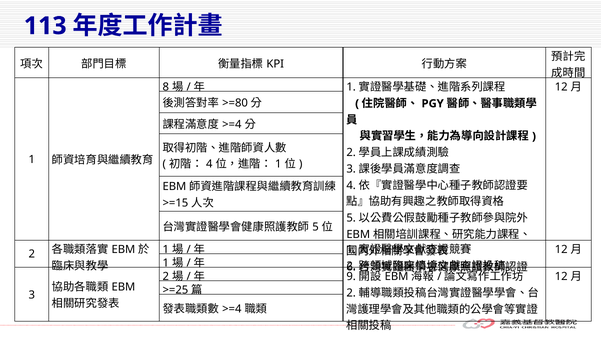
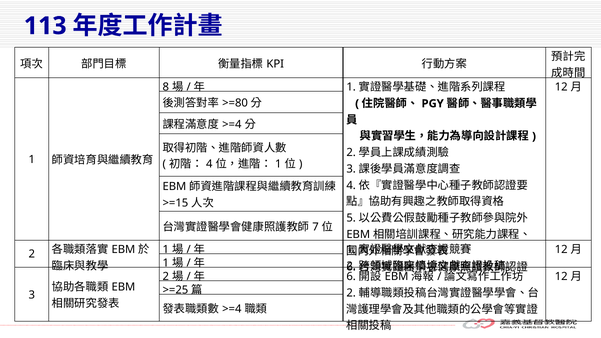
5 at (316, 227): 5 -> 7
9 at (351, 277): 9 -> 6
